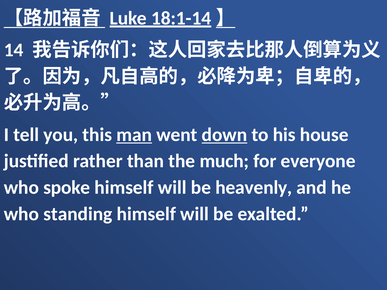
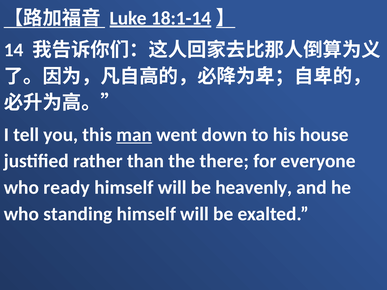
down underline: present -> none
much: much -> there
spoke: spoke -> ready
